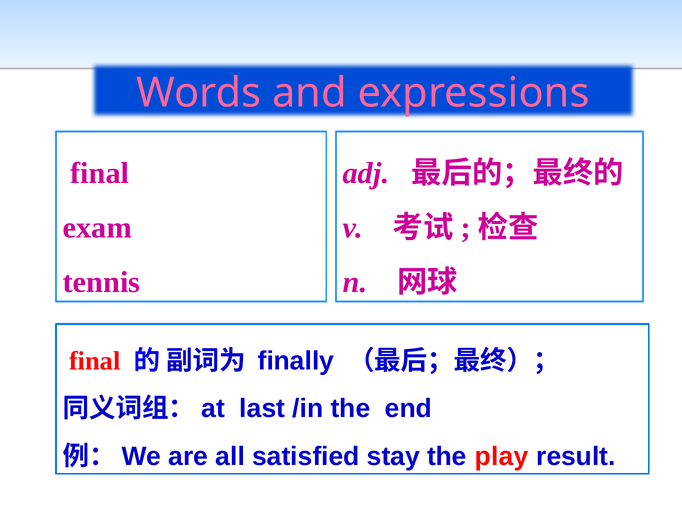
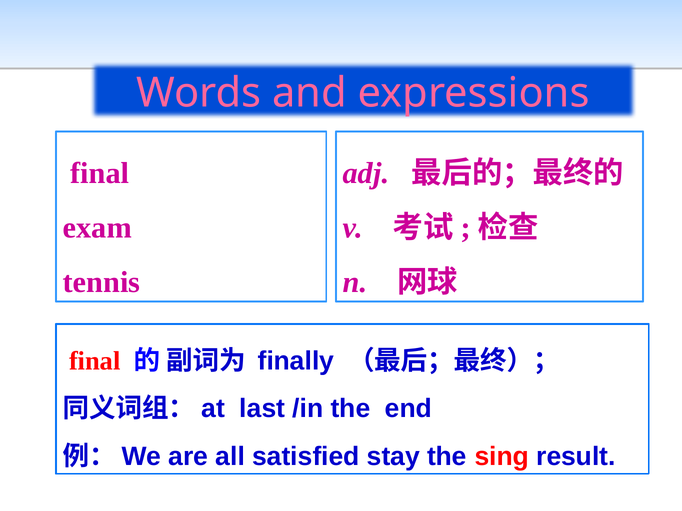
play: play -> sing
